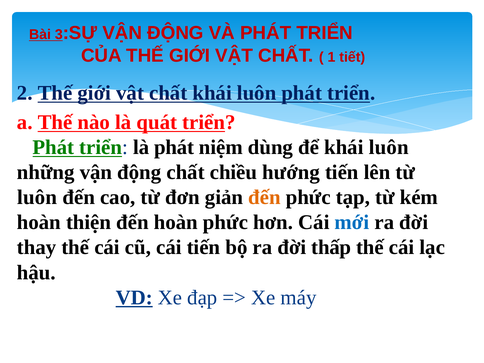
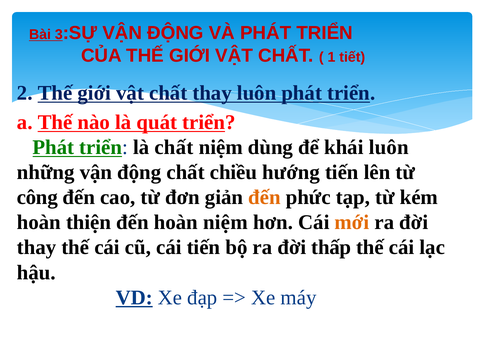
chất khái: khái -> thay
là phát: phát -> chất
luôn at (37, 197): luôn -> công
hoàn phức: phức -> niệm
mới colour: blue -> orange
